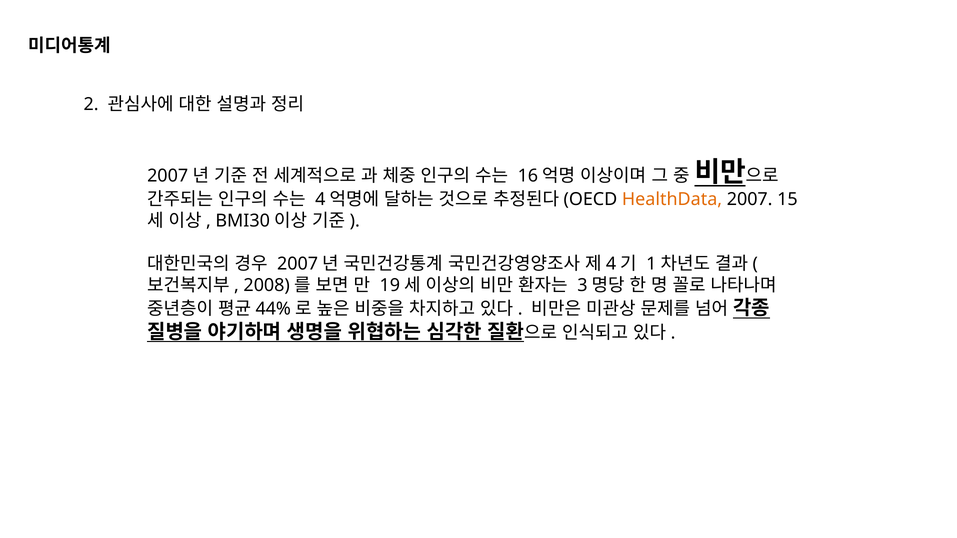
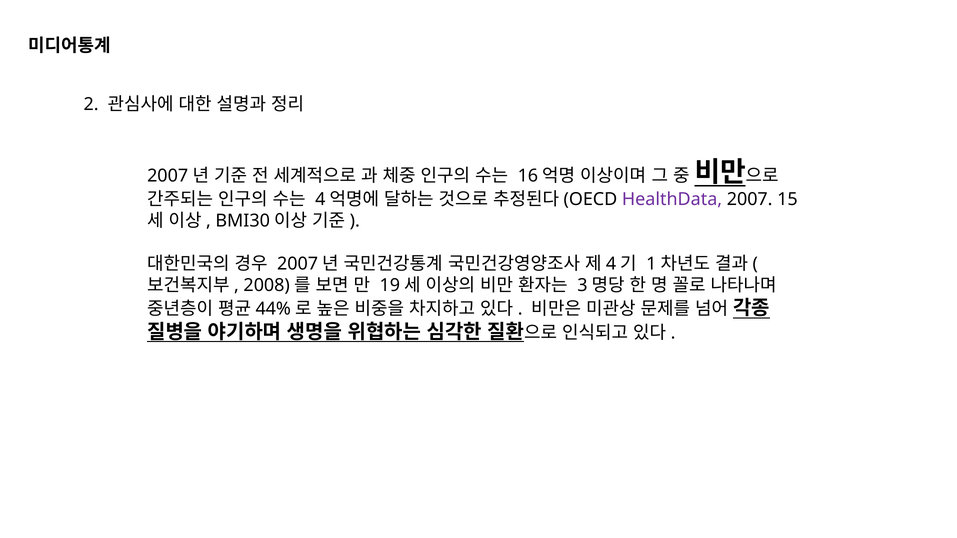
HealthData colour: orange -> purple
